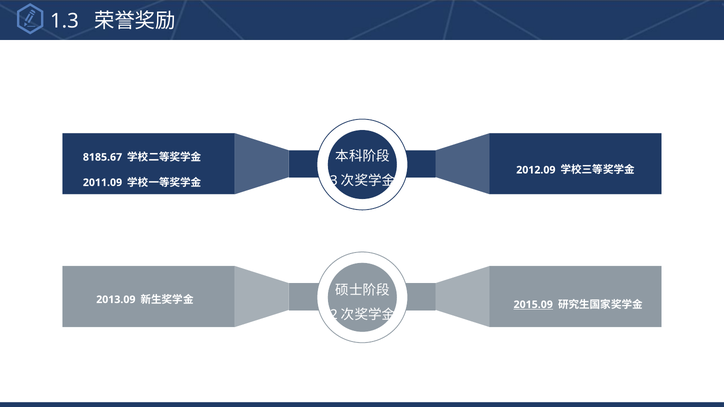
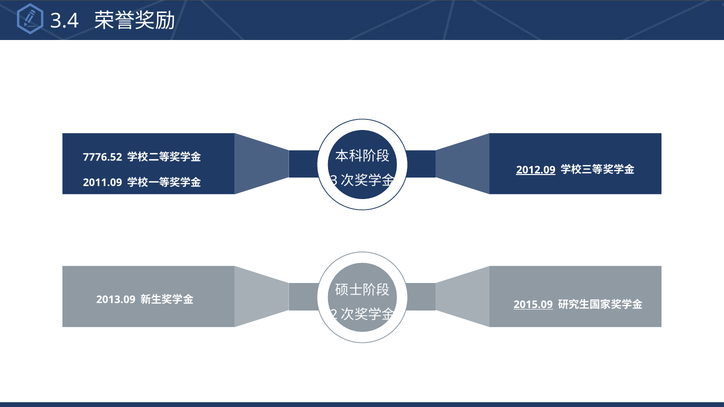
1.3: 1.3 -> 3.4
8185.67: 8185.67 -> 7776.52
2012.09 underline: none -> present
